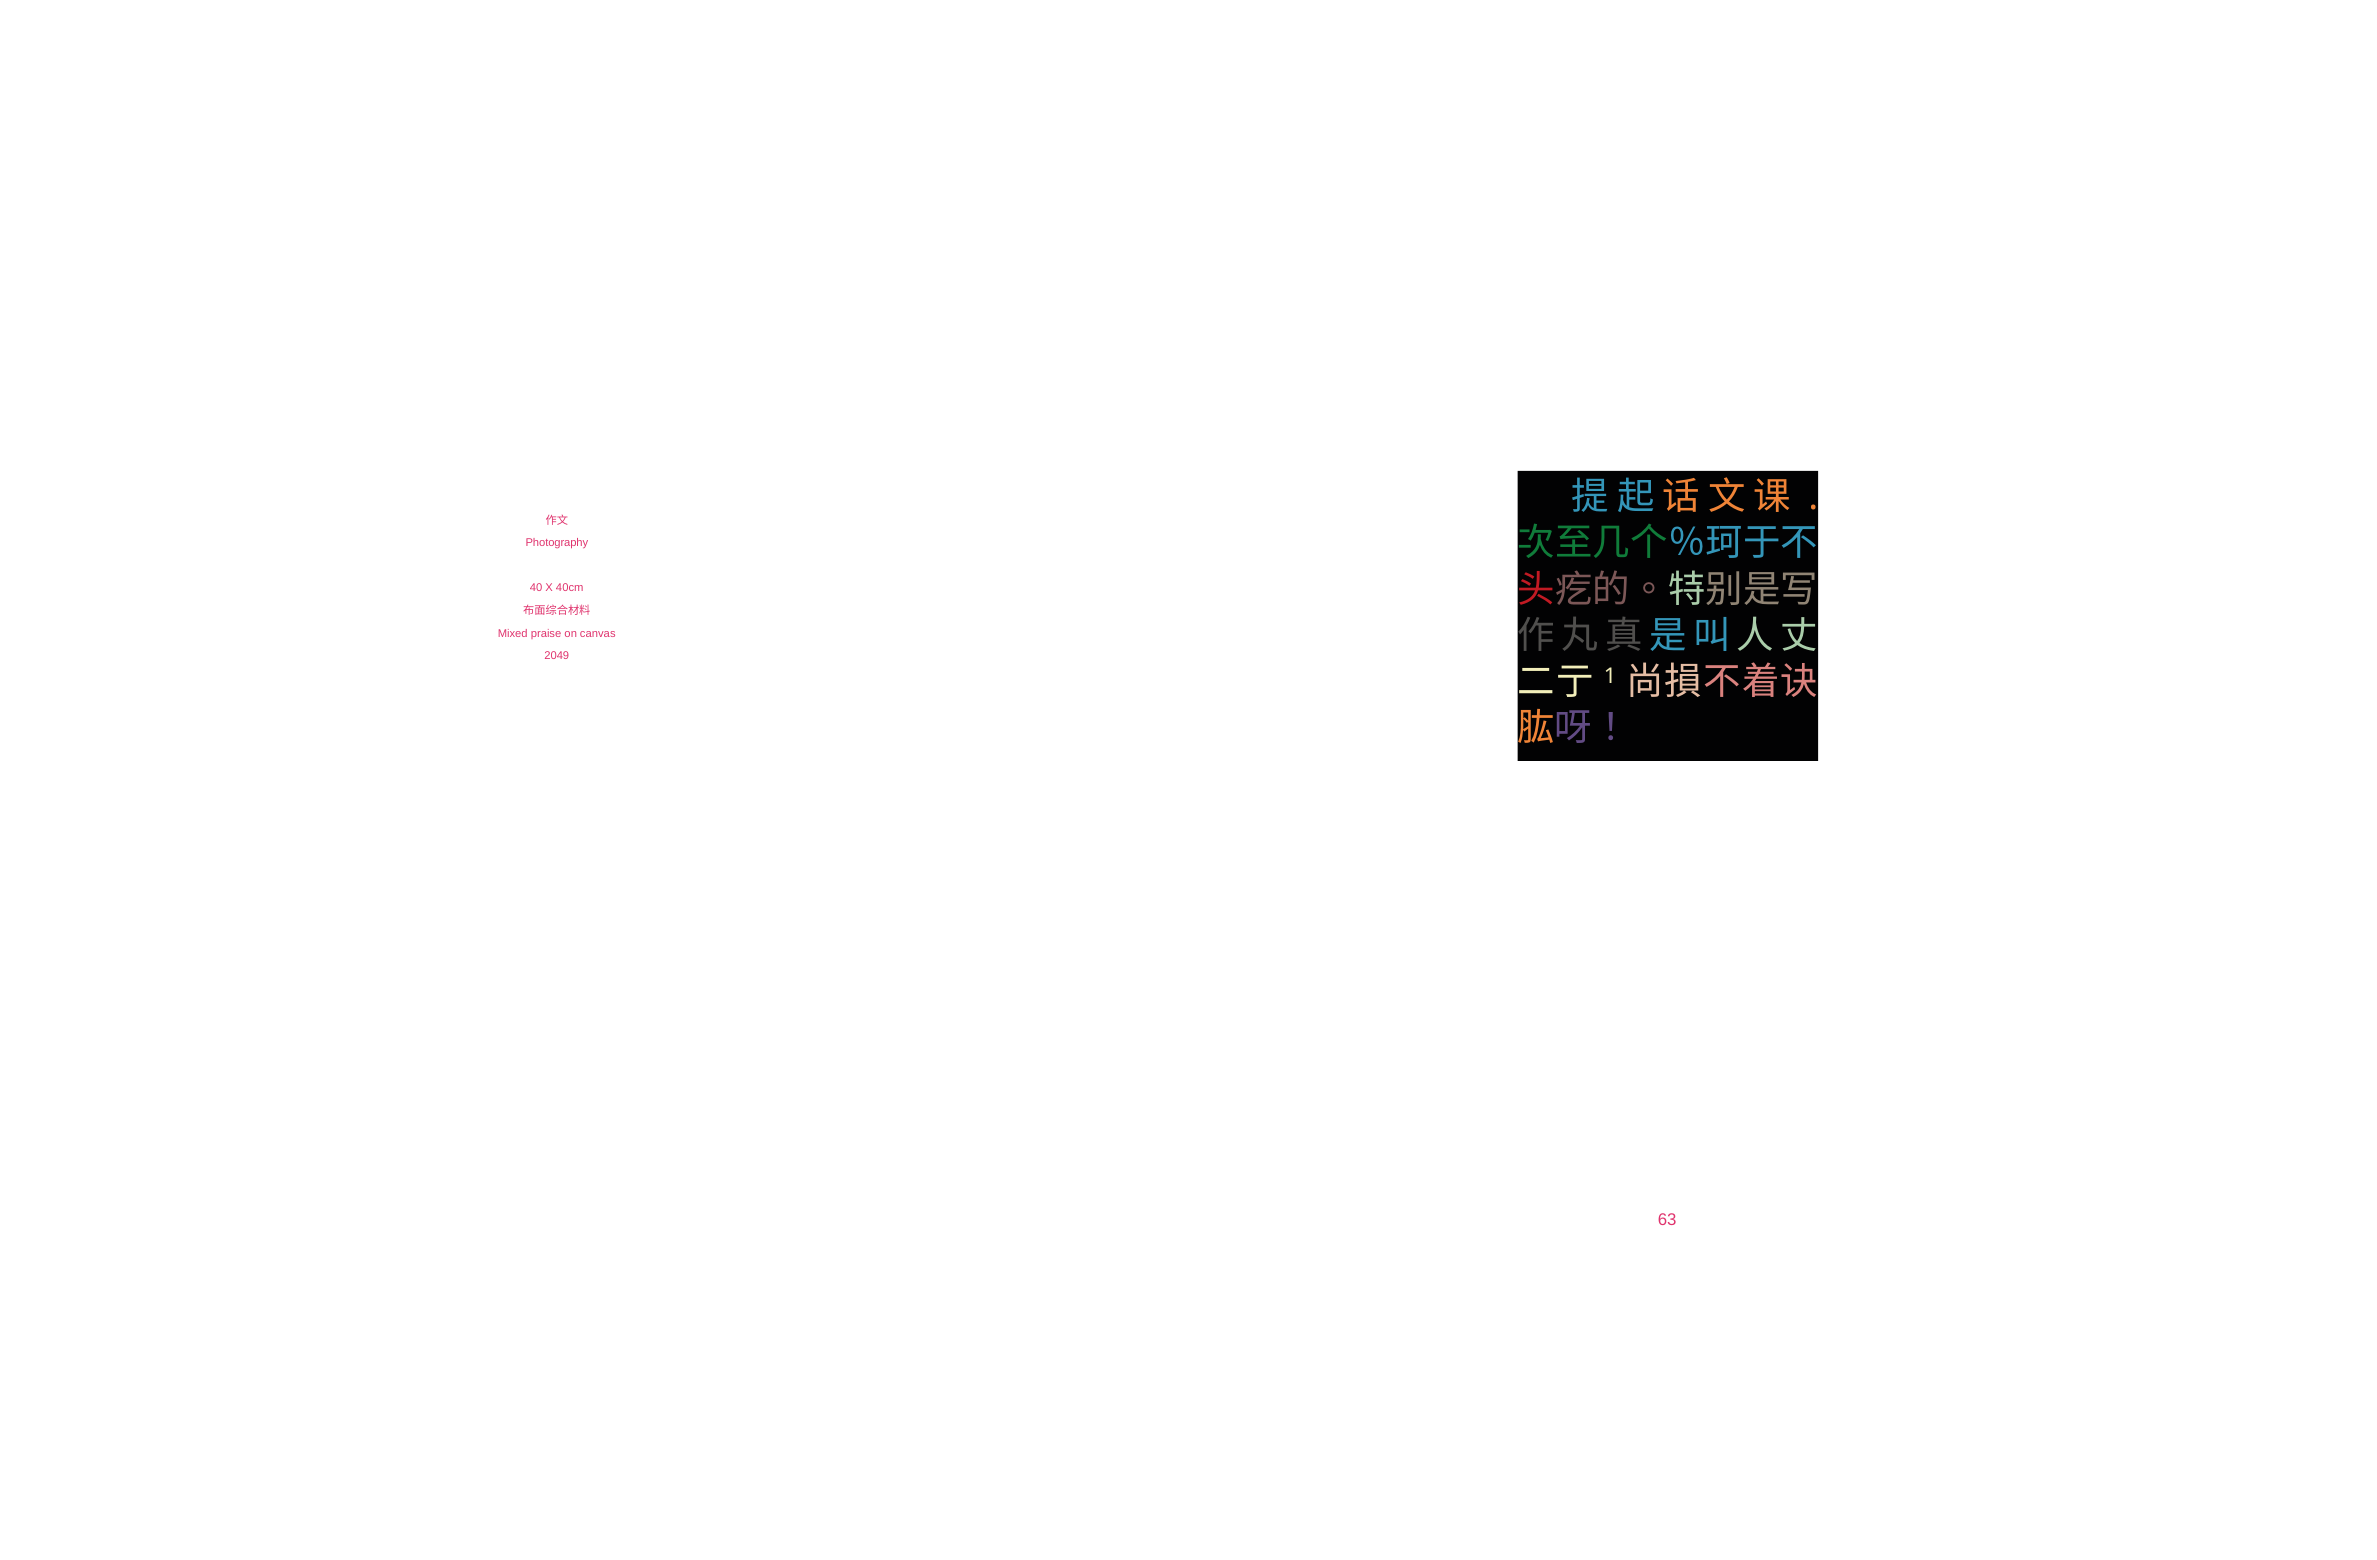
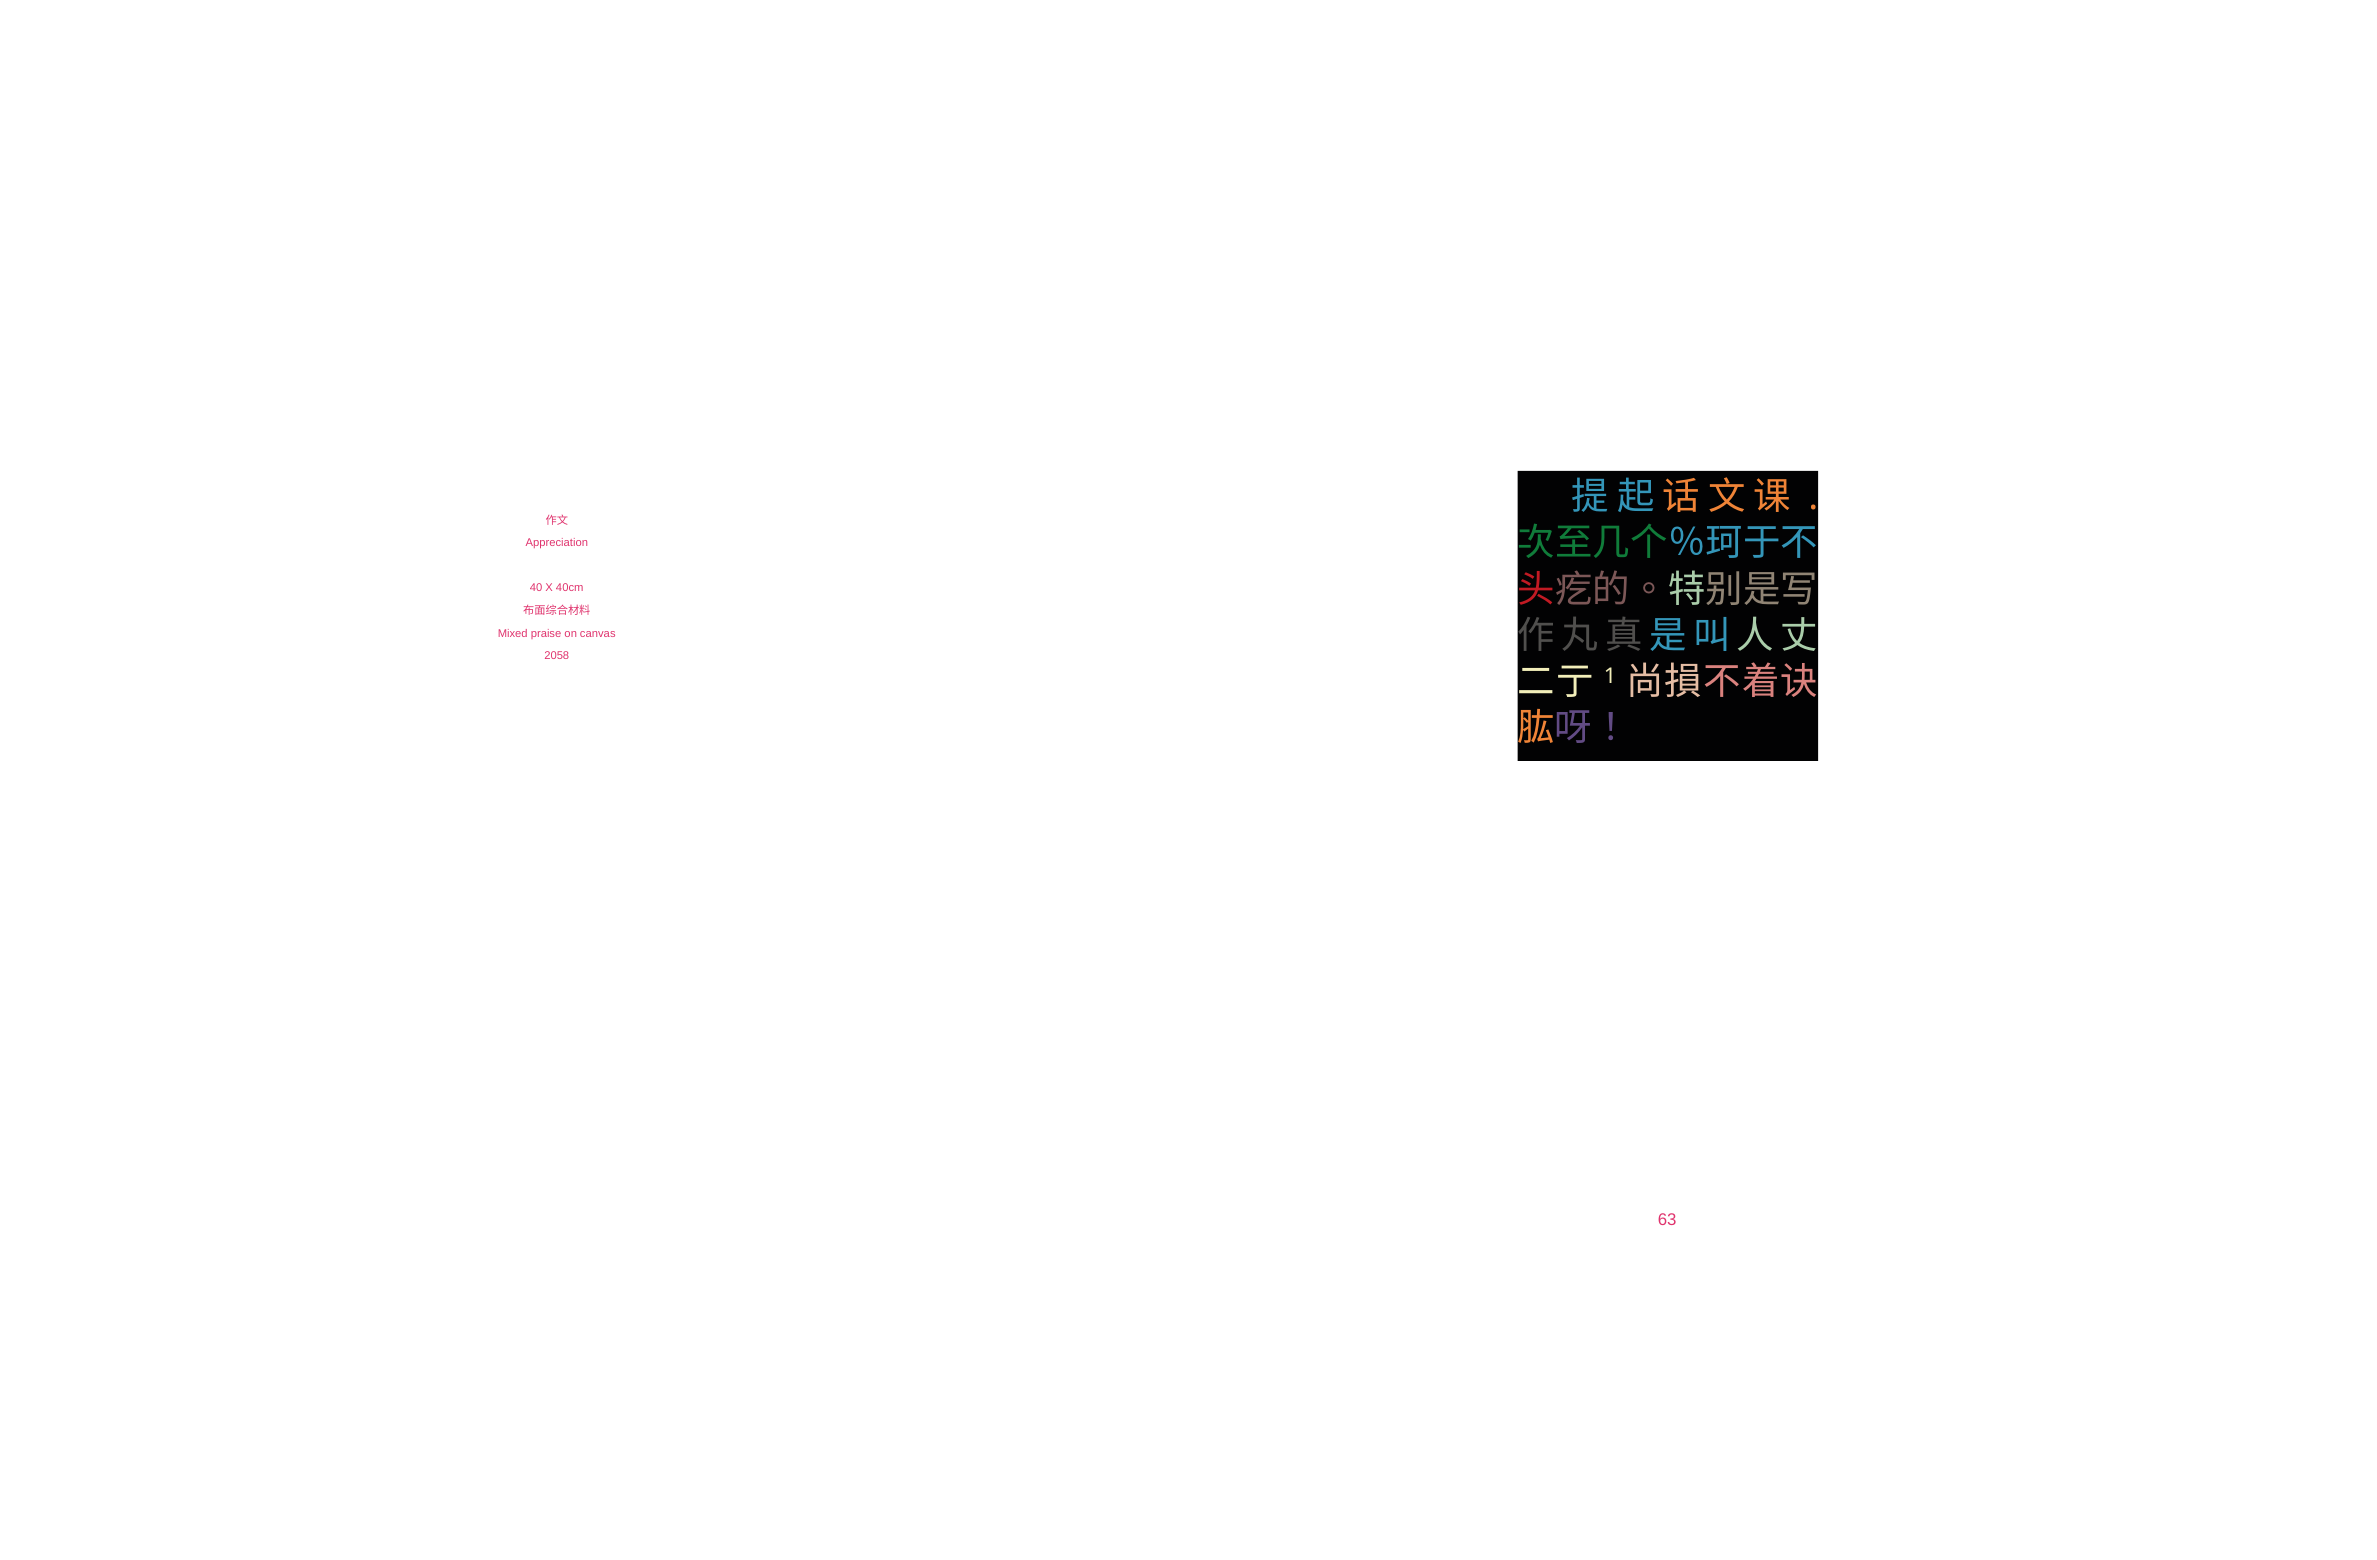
Photography: Photography -> Appreciation
2049: 2049 -> 2058
